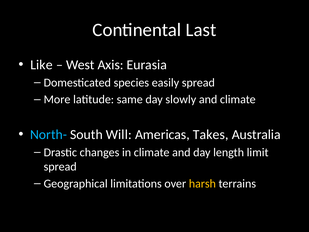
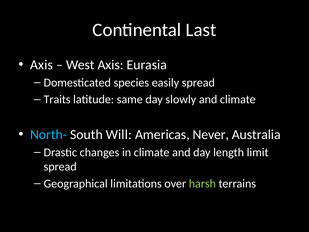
Like at (41, 65): Like -> Axis
More: More -> Traits
Takes: Takes -> Never
harsh colour: yellow -> light green
